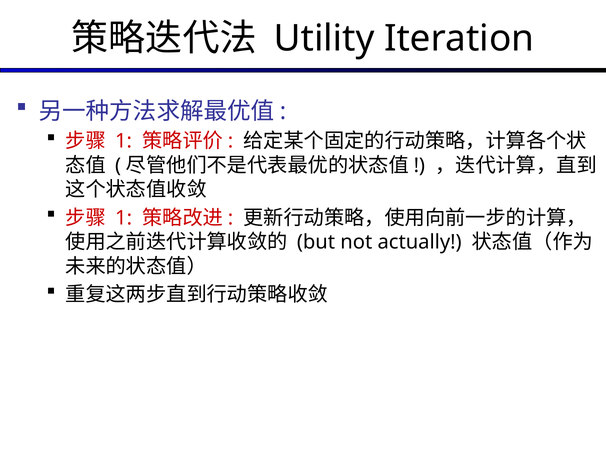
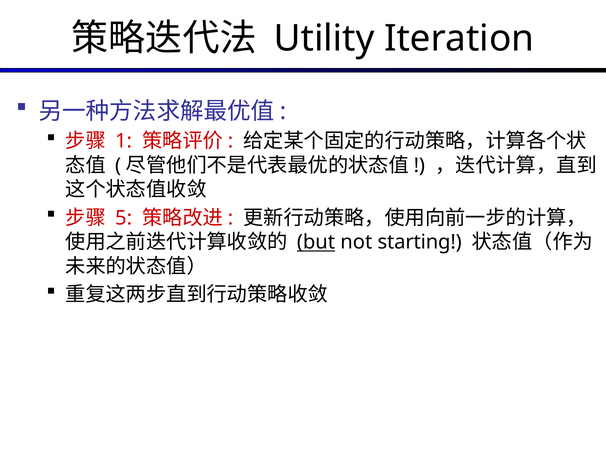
1 at (124, 218): 1 -> 5
but underline: none -> present
actually: actually -> starting
